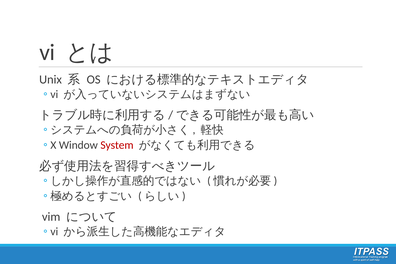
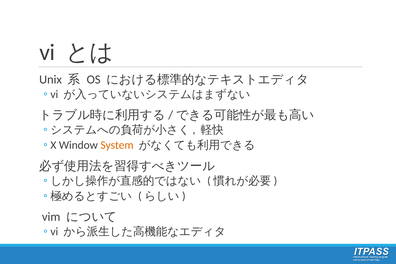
System colour: red -> orange
